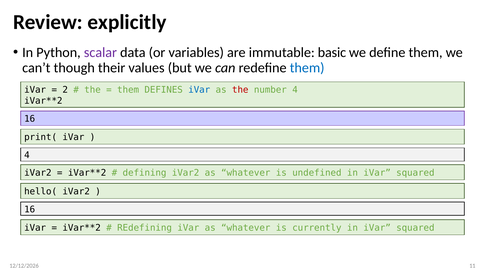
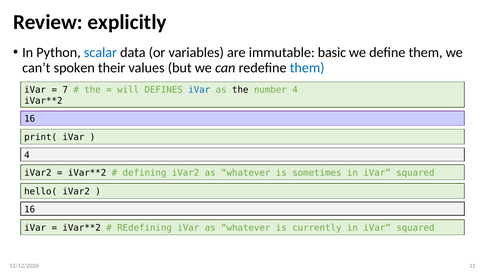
scalar colour: purple -> blue
though: though -> spoken
2: 2 -> 7
them at (128, 90): them -> will
the at (240, 90) colour: red -> black
undefined: undefined -> sometimes
